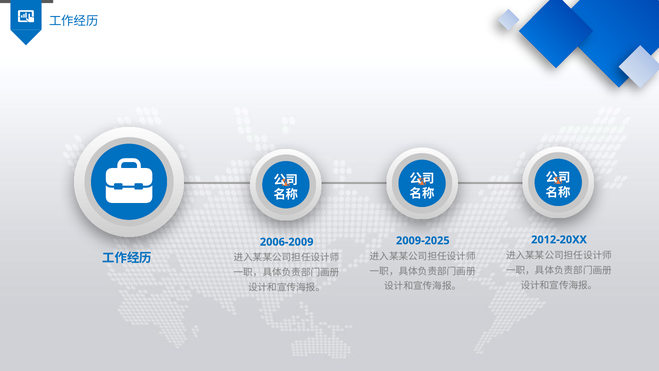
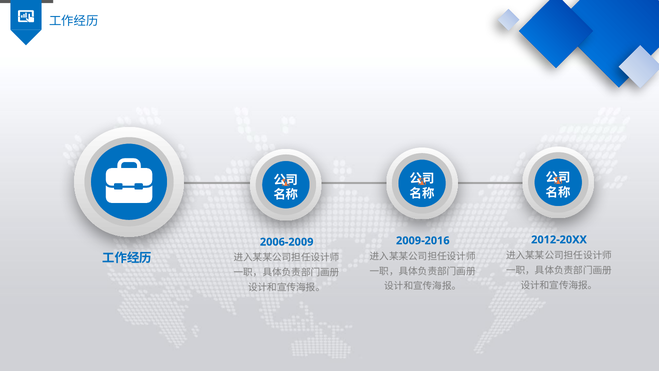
2009-2025: 2009-2025 -> 2009-2016
